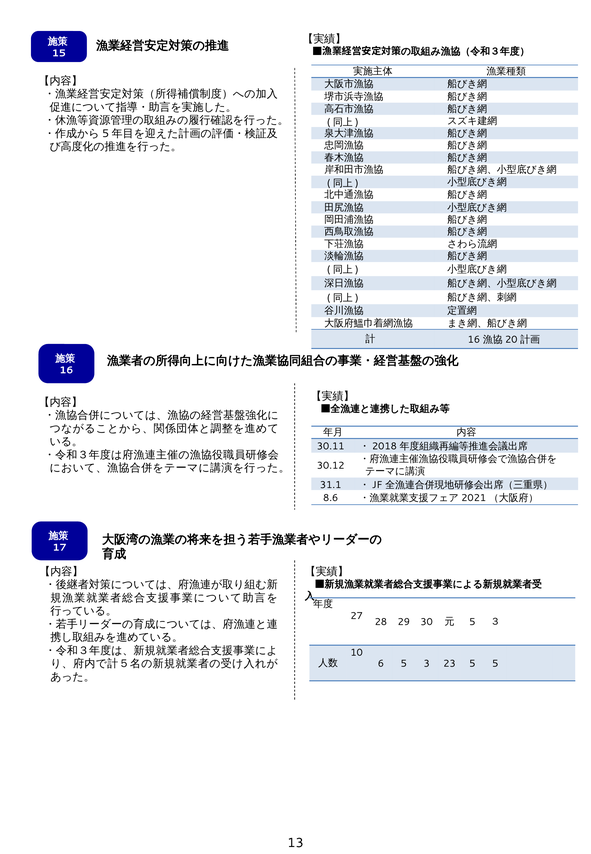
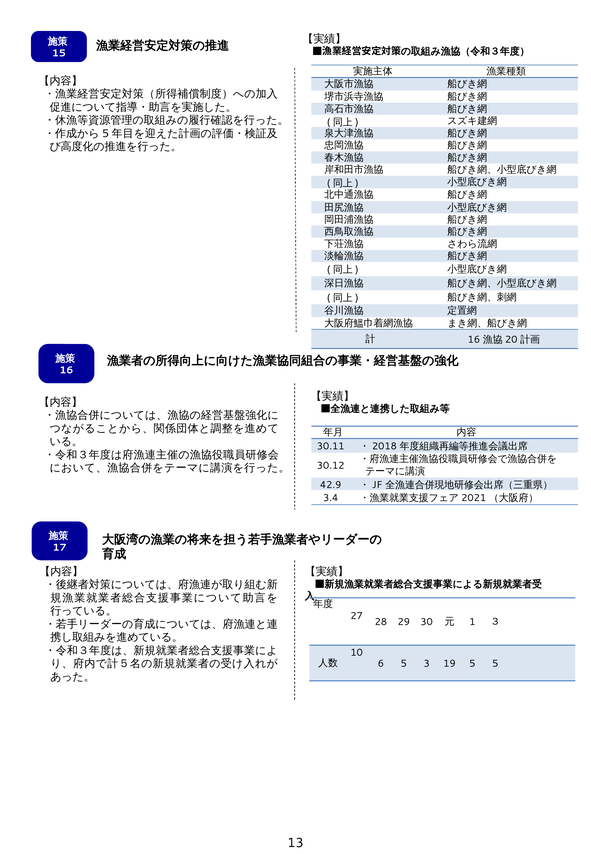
31.1: 31.1 -> 42.9
8.6: 8.6 -> 3.4
5 at (472, 622): 5 -> 1
23: 23 -> 19
